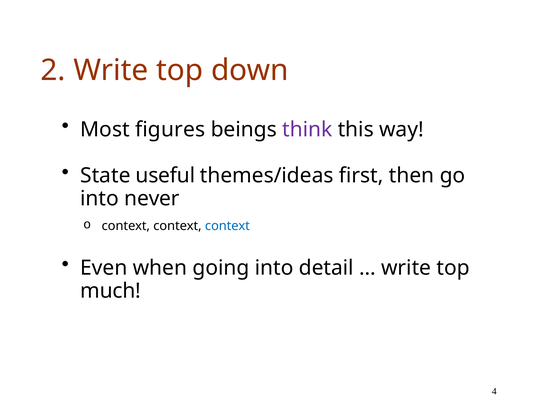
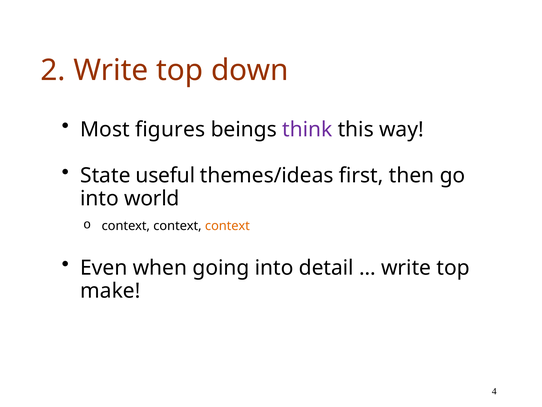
never: never -> world
context at (227, 226) colour: blue -> orange
much: much -> make
